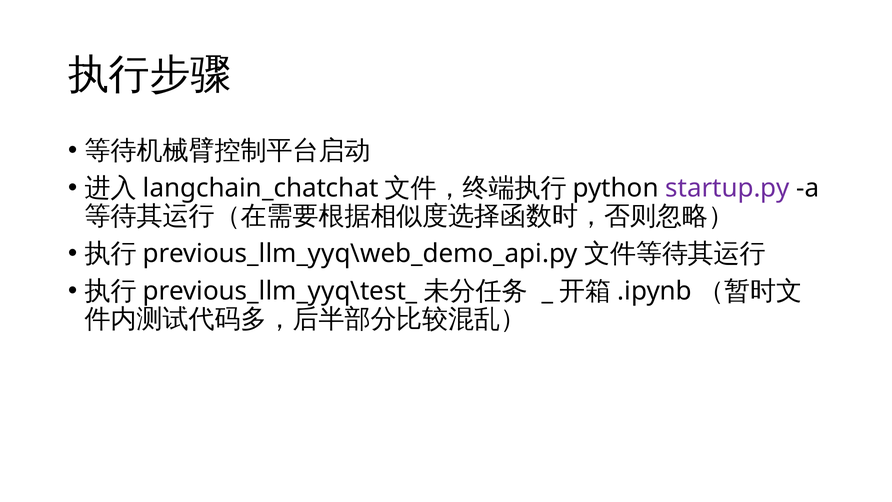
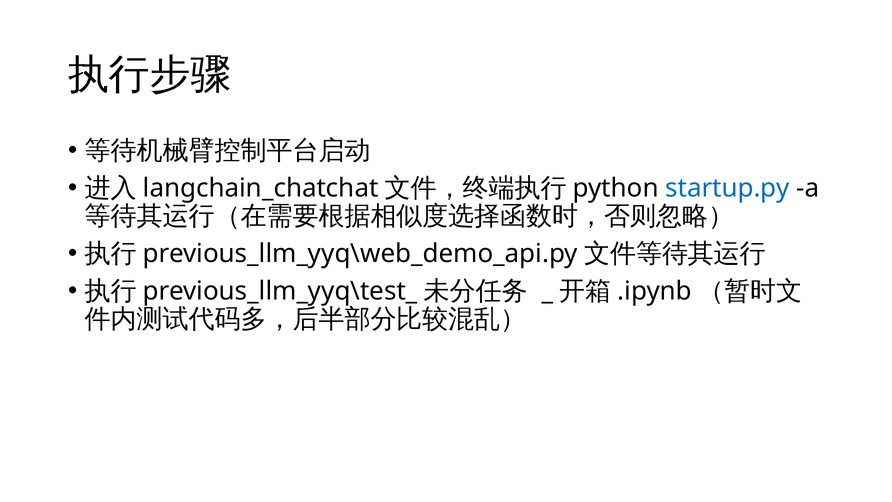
startup.py colour: purple -> blue
